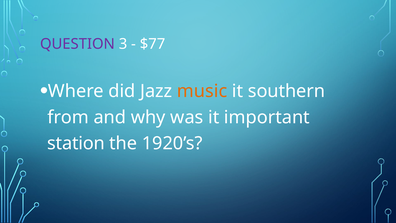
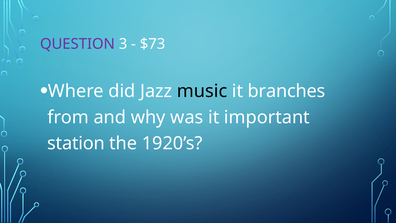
$77: $77 -> $73
music colour: orange -> black
southern: southern -> branches
